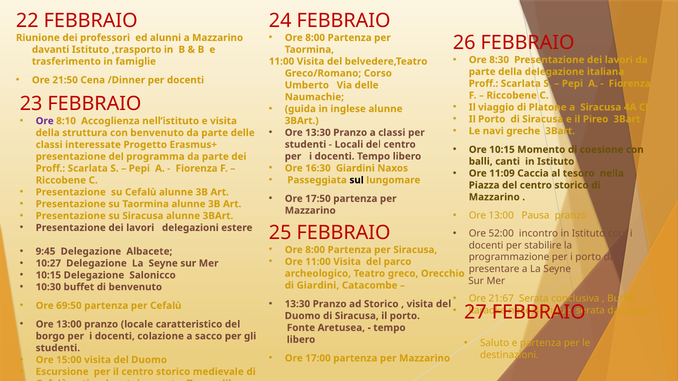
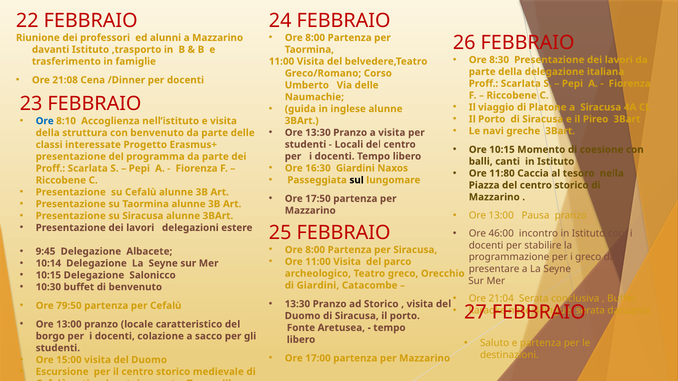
21:50: 21:50 -> 21:08
Ore at (45, 121) colour: purple -> blue
a classi: classi -> visita
11:09: 11:09 -> 11:80
52:00: 52:00 -> 46:00
i porto: porto -> greco
10:27: 10:27 -> 10:14
21:67: 21:67 -> 21:04
69:50: 69:50 -> 79:50
